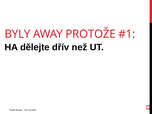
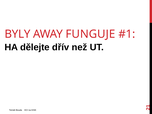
PROTOŽE: PROTOŽE -> FUNGUJE
